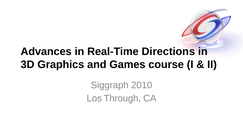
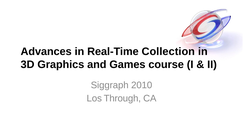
Directions: Directions -> Collection
